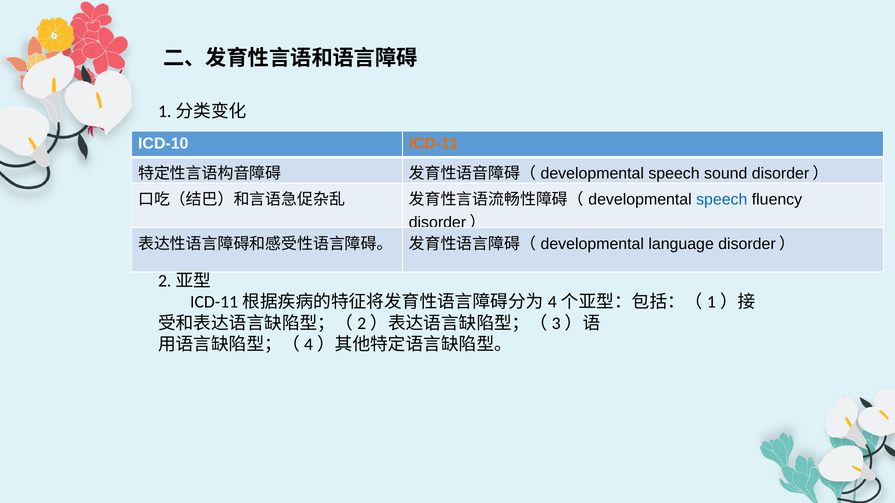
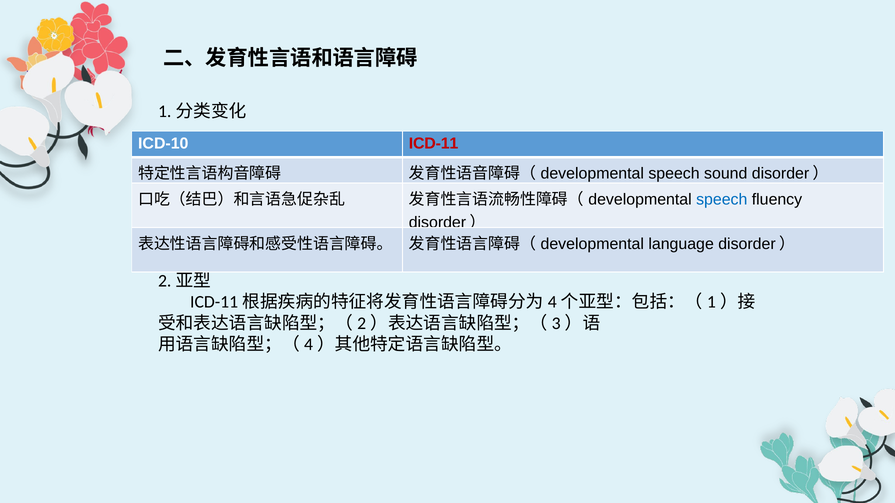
ICD-11 colour: orange -> red
